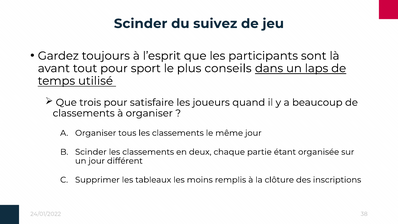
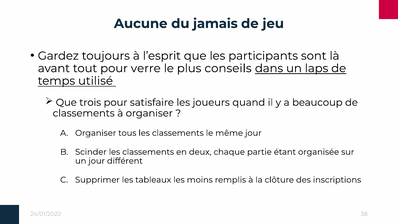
Scinder at (141, 24): Scinder -> Aucune
suivez: suivez -> jamais
sport: sport -> verre
